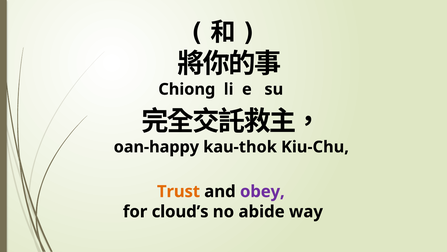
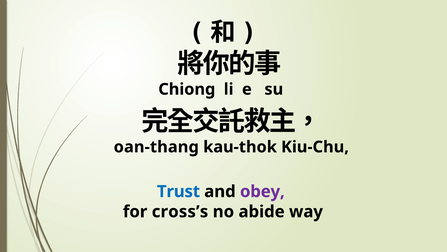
oan-happy: oan-happy -> oan-thang
Trust colour: orange -> blue
cloud’s: cloud’s -> cross’s
